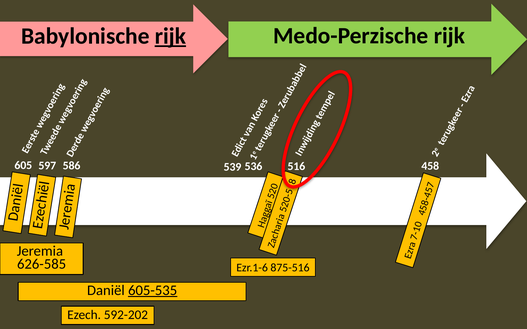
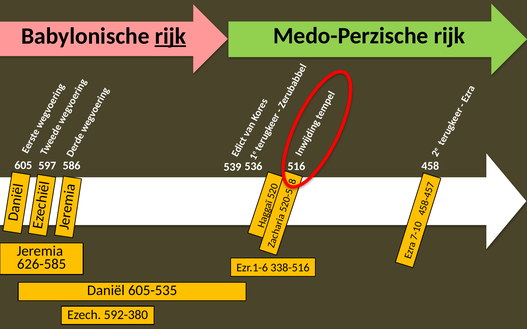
875-516: 875-516 -> 338-516
605-535 underline: present -> none
592-202: 592-202 -> 592-380
